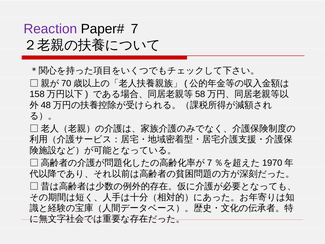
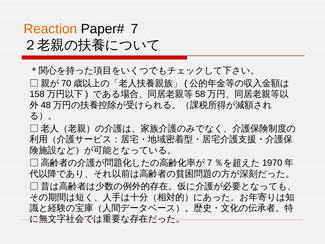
Reaction colour: purple -> orange
